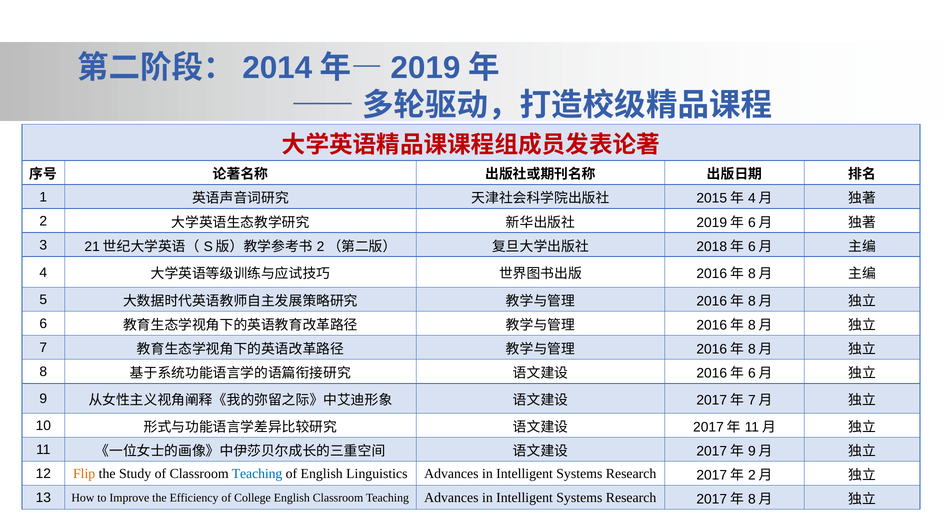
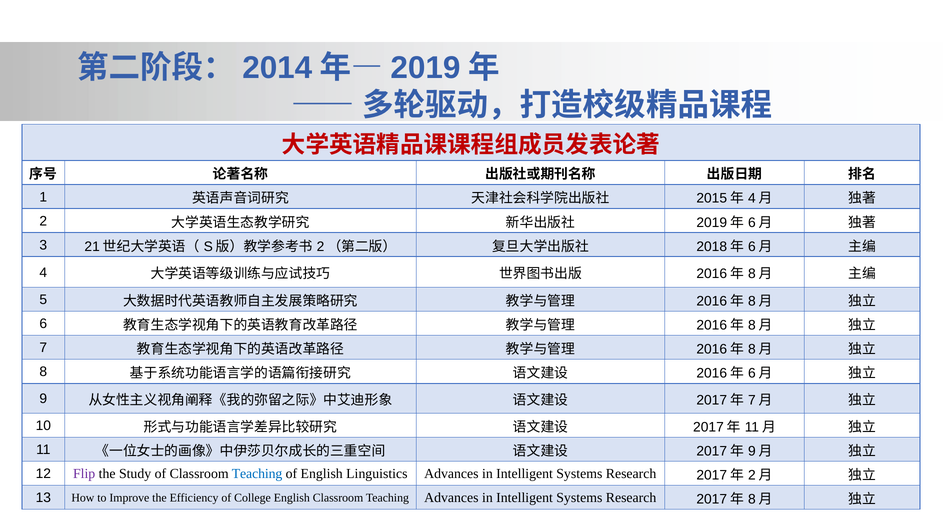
Flip colour: orange -> purple
